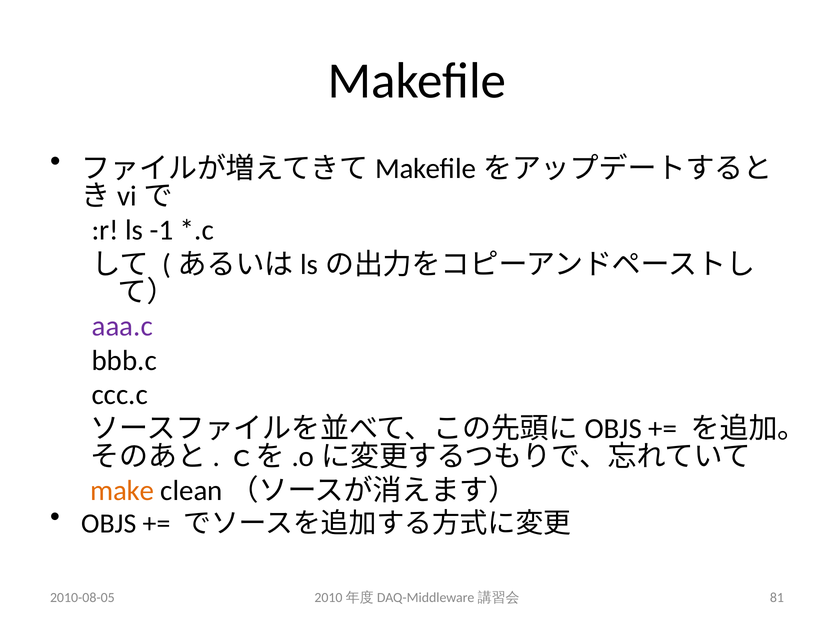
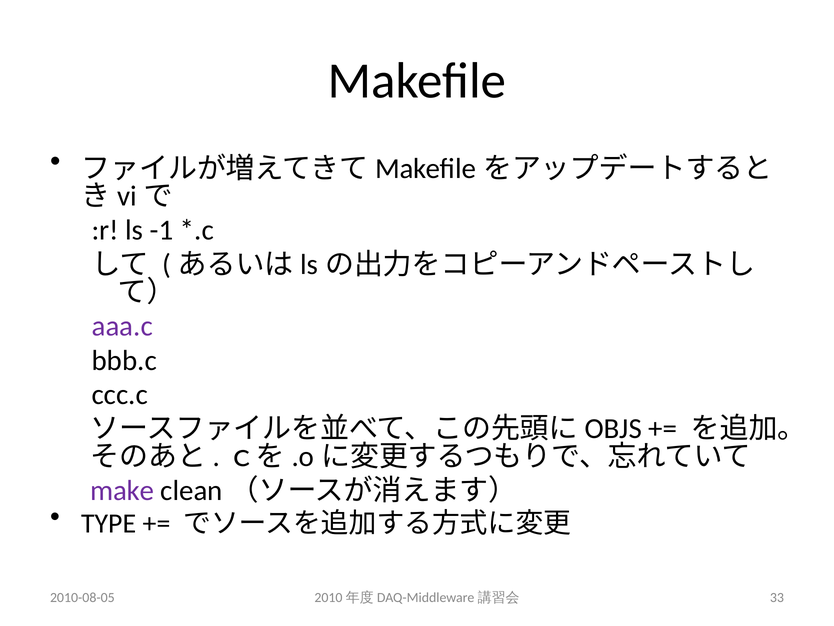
make colour: orange -> purple
OBJS: OBJS -> TYPE
81: 81 -> 33
